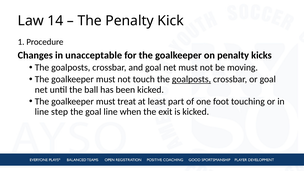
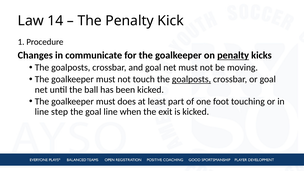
unacceptable: unacceptable -> communicate
penalty at (233, 55) underline: none -> present
treat: treat -> does
